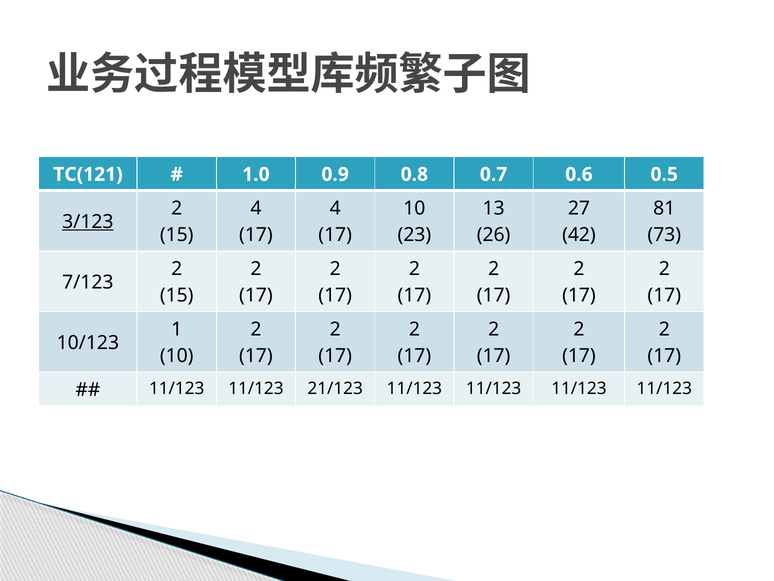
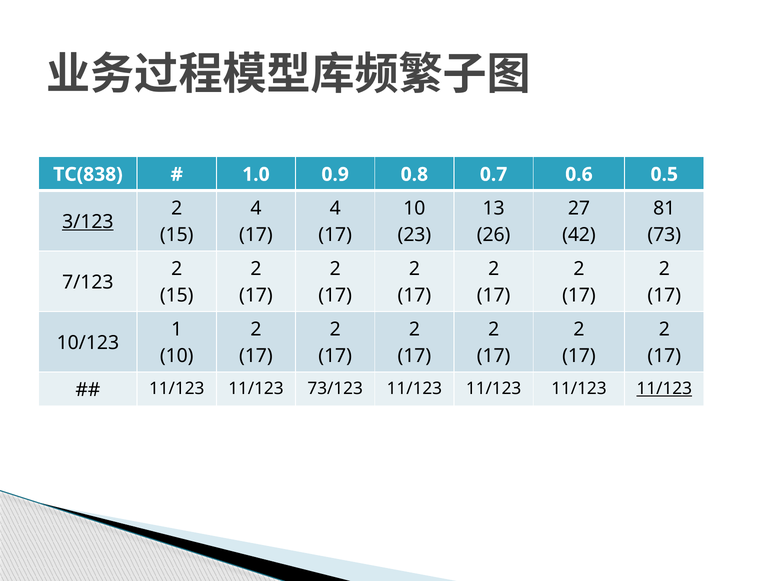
TC(121: TC(121 -> TC(838
21/123: 21/123 -> 73/123
11/123 at (664, 388) underline: none -> present
